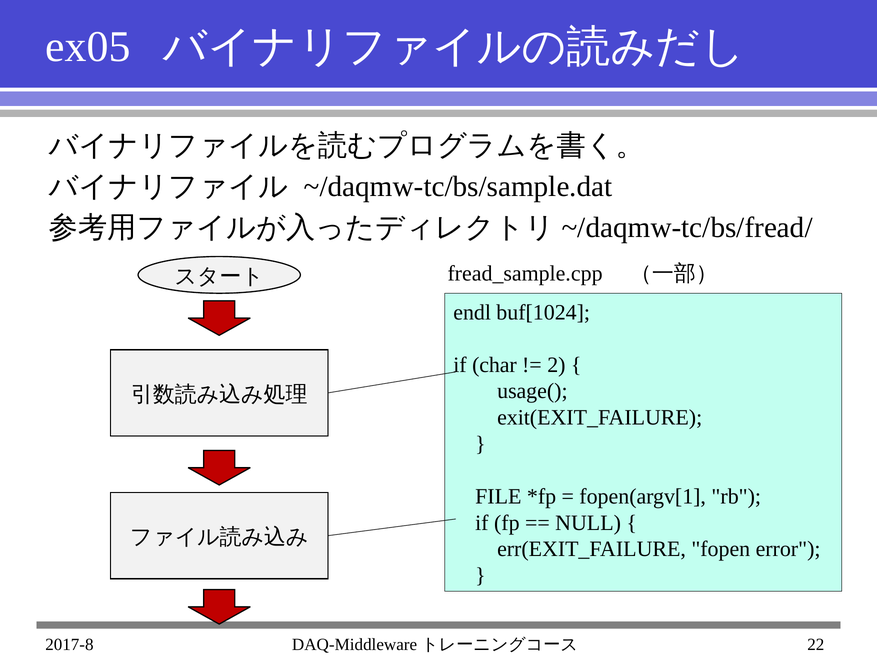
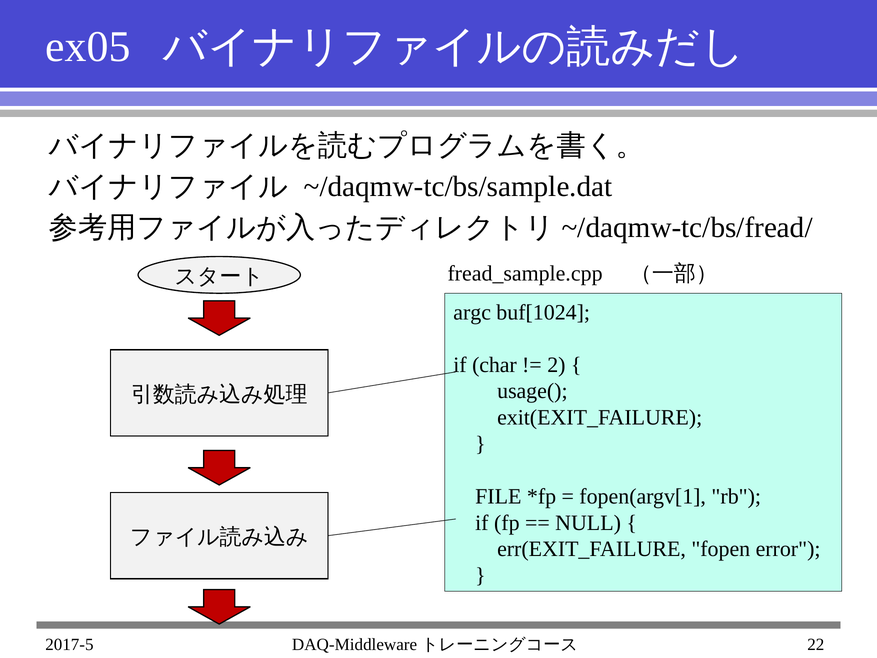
endl: endl -> argc
2017-8: 2017-8 -> 2017-5
